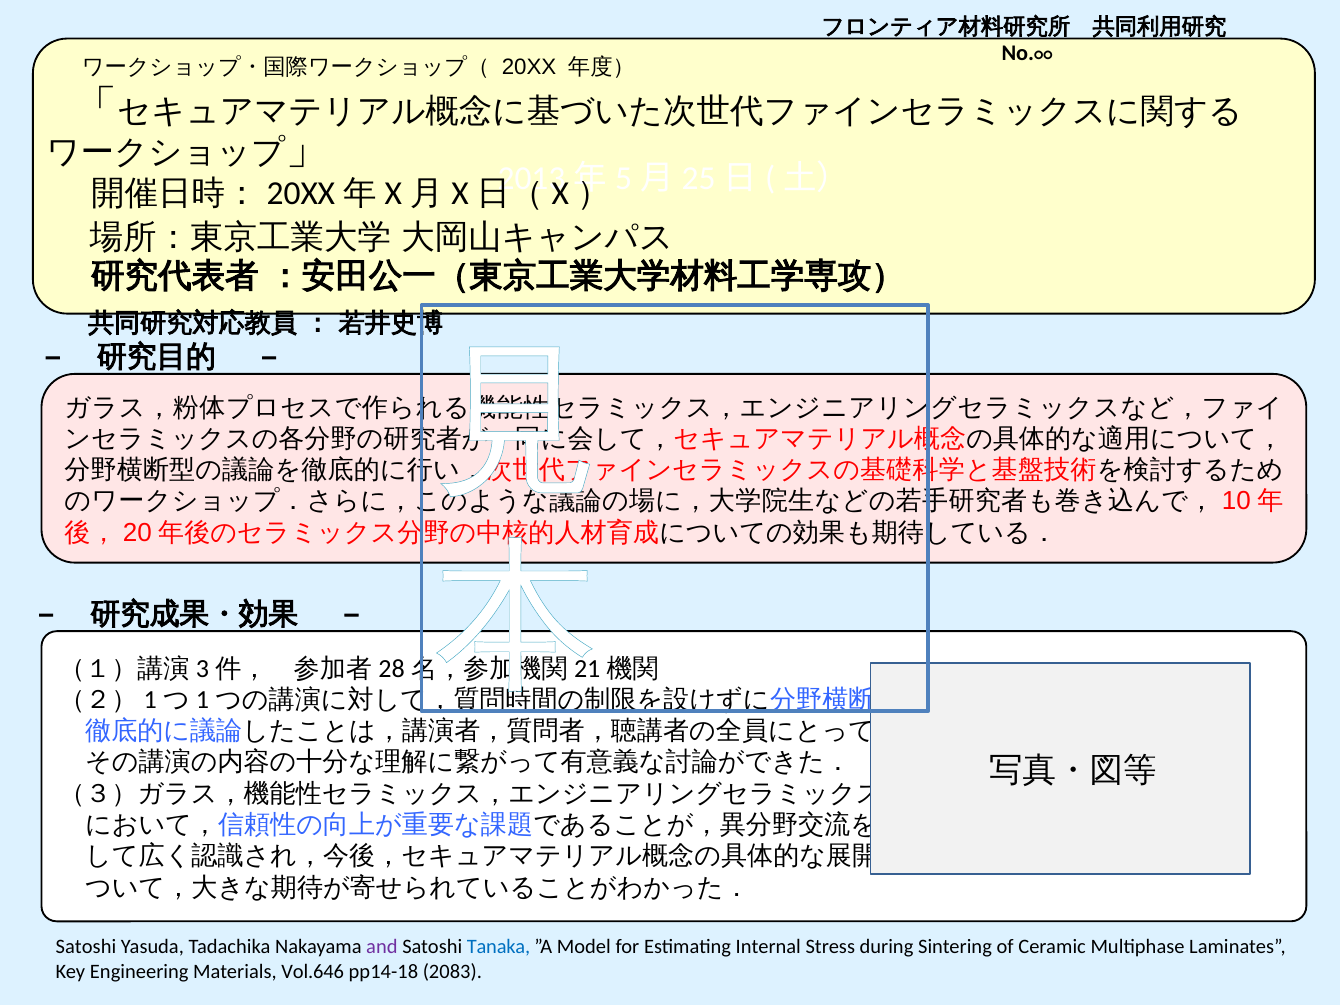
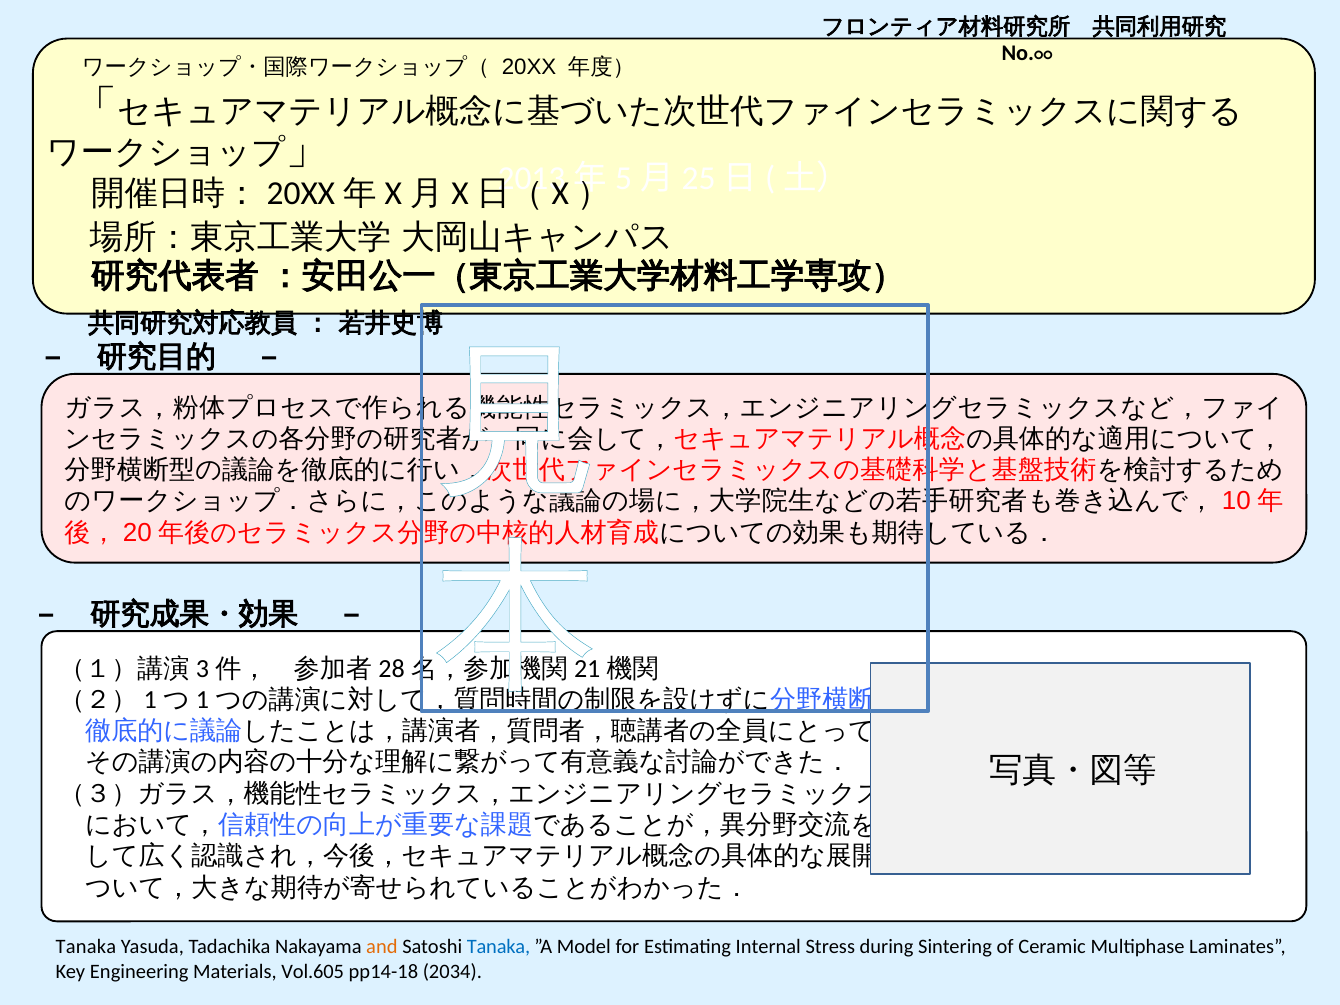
Satoshi at (86, 947): Satoshi -> Tanaka
and colour: purple -> orange
Vol.646: Vol.646 -> Vol.605
2083: 2083 -> 2034
